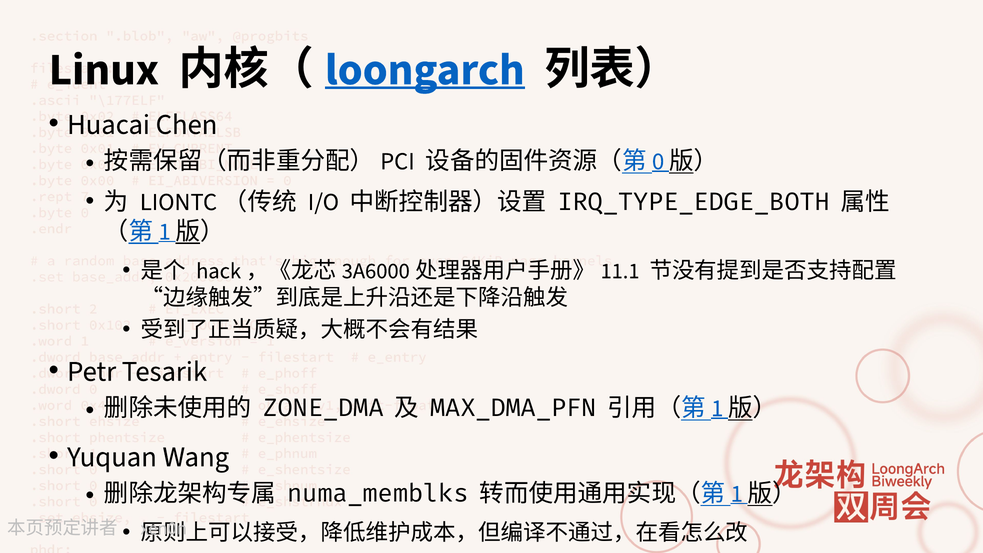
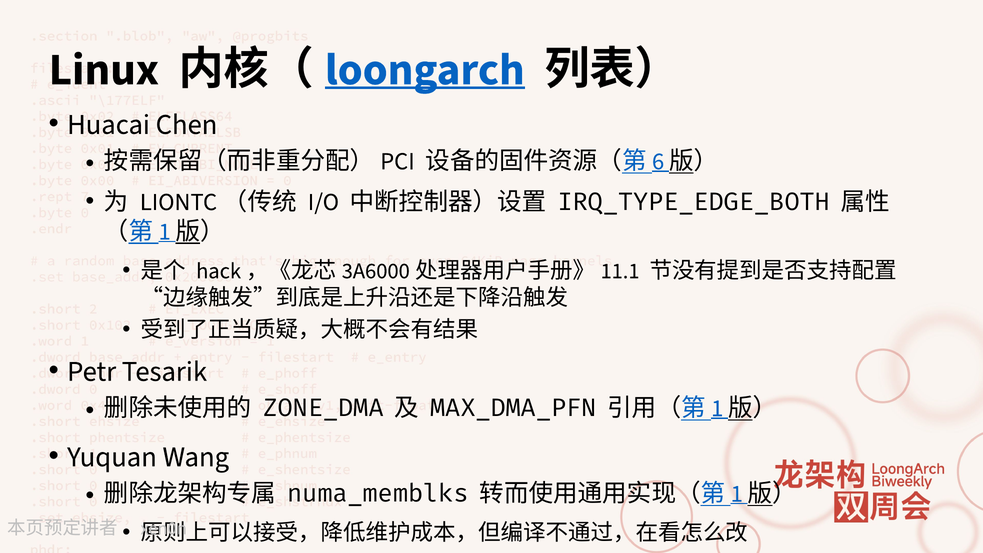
0: 0 -> 6
